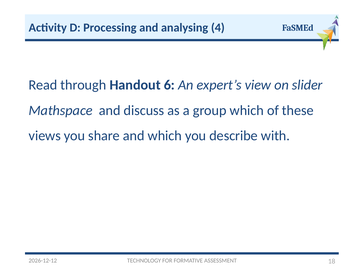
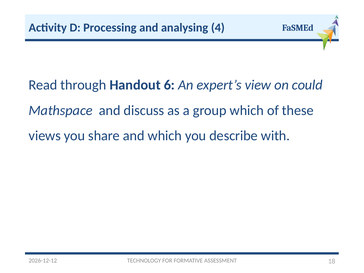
slider: slider -> could
